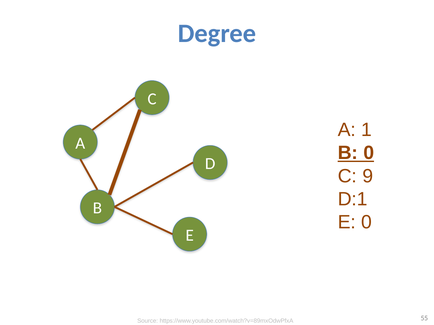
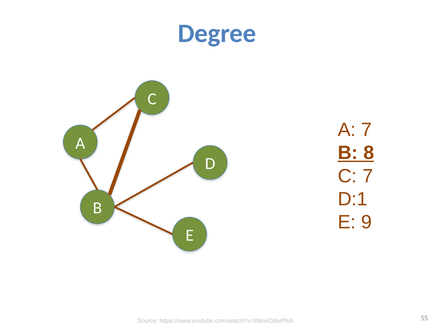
A 1: 1 -> 7
B 0: 0 -> 8
C 9: 9 -> 7
E 0: 0 -> 9
